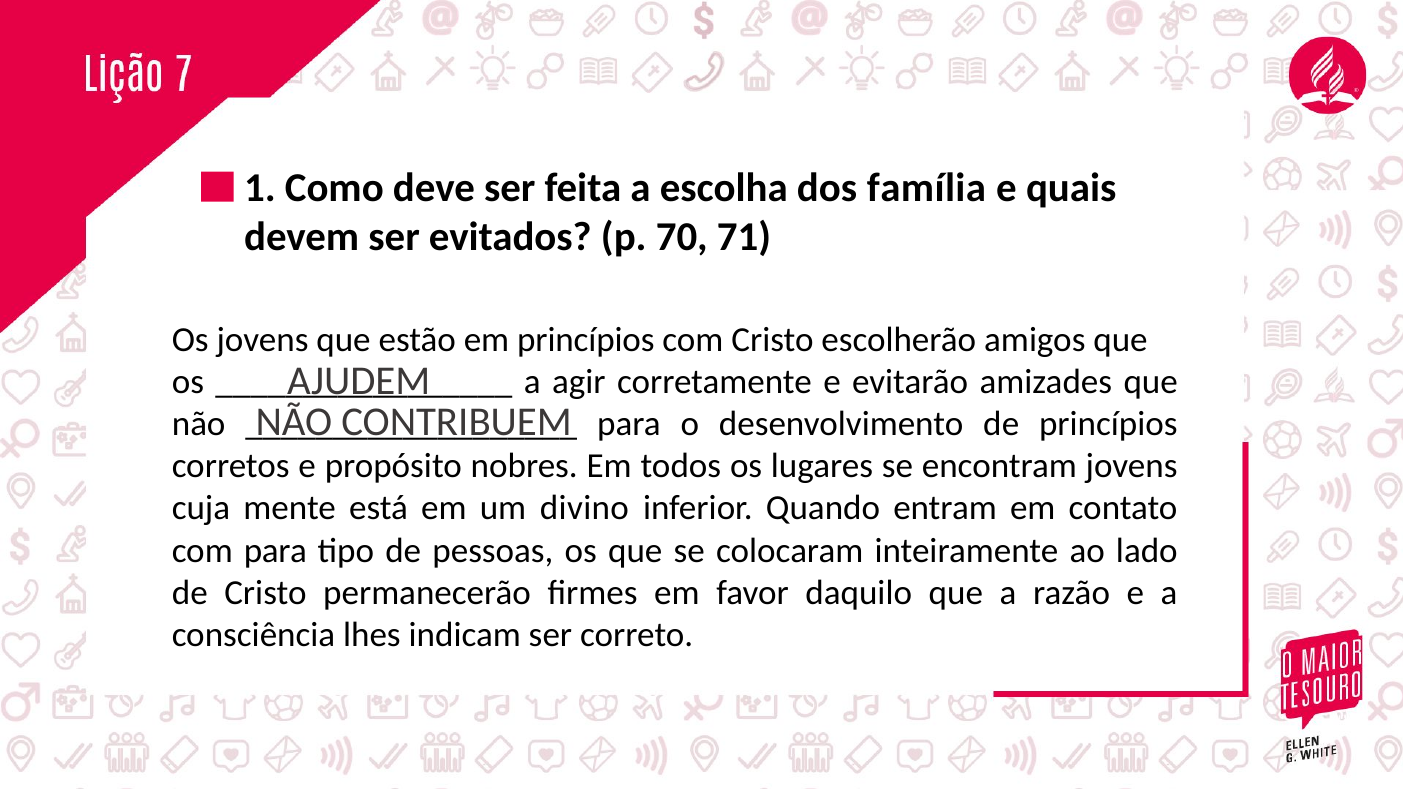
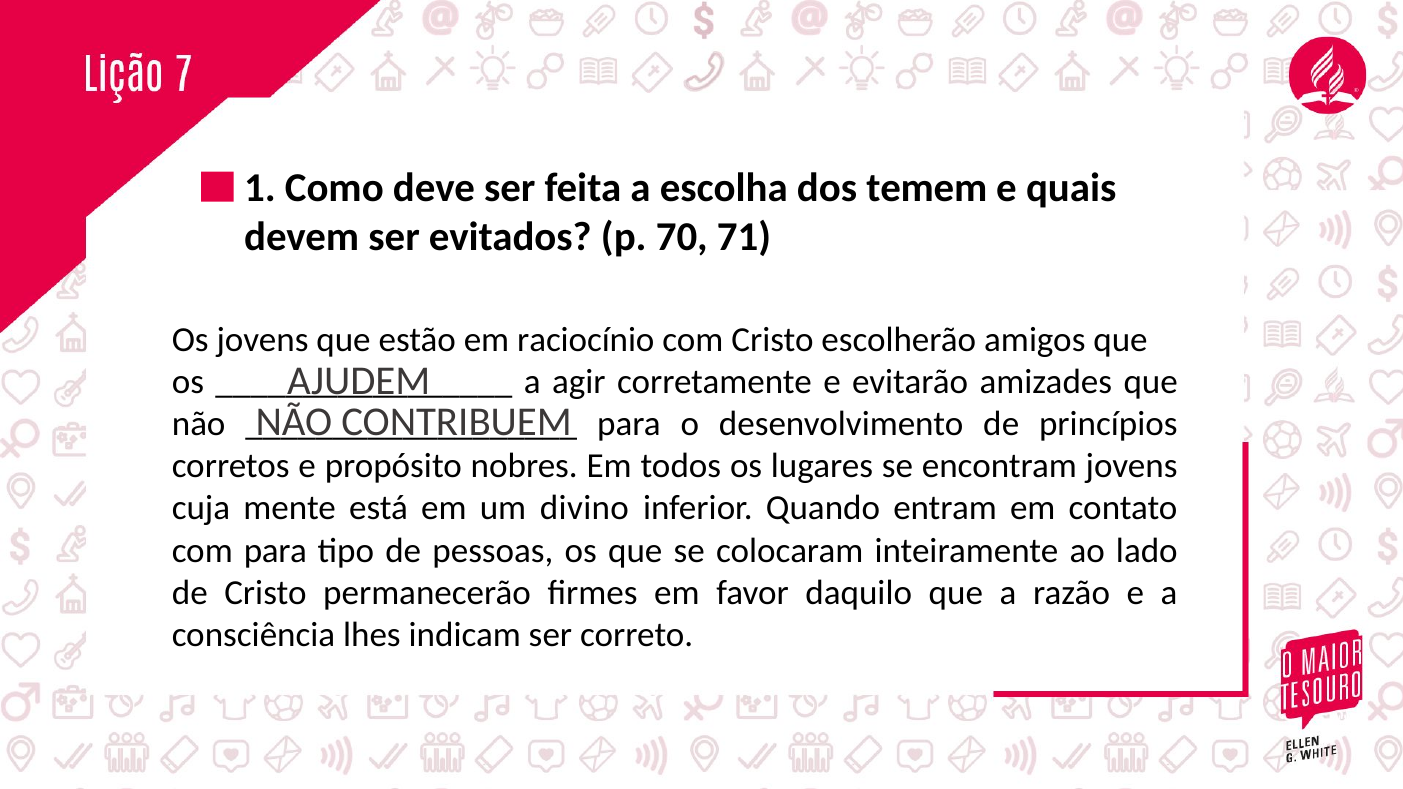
família: família -> temem
em princípios: princípios -> raciocínio
